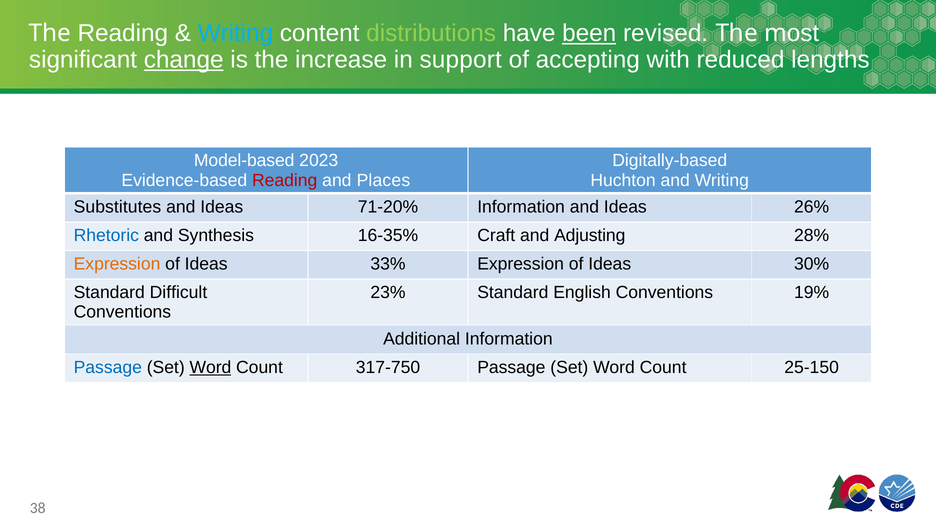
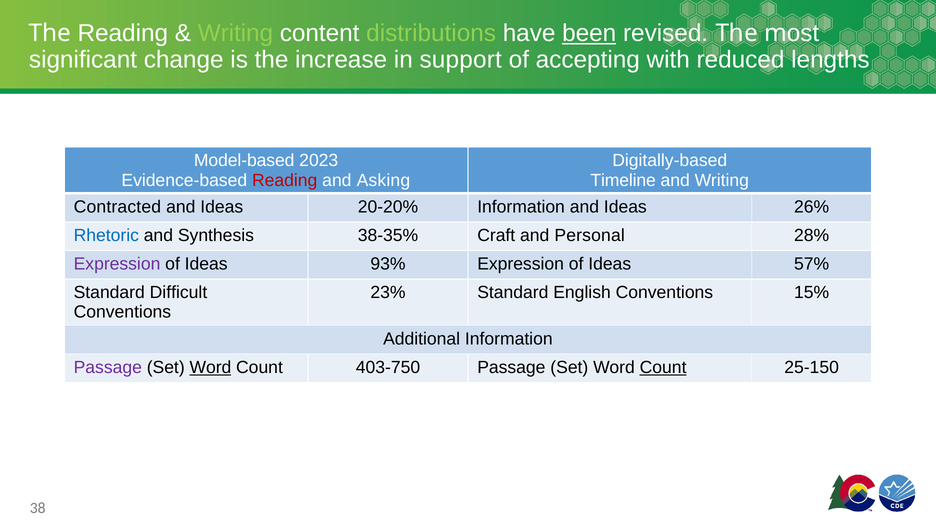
Writing at (235, 33) colour: light blue -> light green
change underline: present -> none
Places: Places -> Asking
Huchton: Huchton -> Timeline
Substitutes: Substitutes -> Contracted
71-20%: 71-20% -> 20-20%
16-35%: 16-35% -> 38-35%
Adjusting: Adjusting -> Personal
Expression at (117, 264) colour: orange -> purple
33%: 33% -> 93%
30%: 30% -> 57%
19%: 19% -> 15%
Passage at (108, 367) colour: blue -> purple
317-750: 317-750 -> 403-750
Count at (663, 367) underline: none -> present
